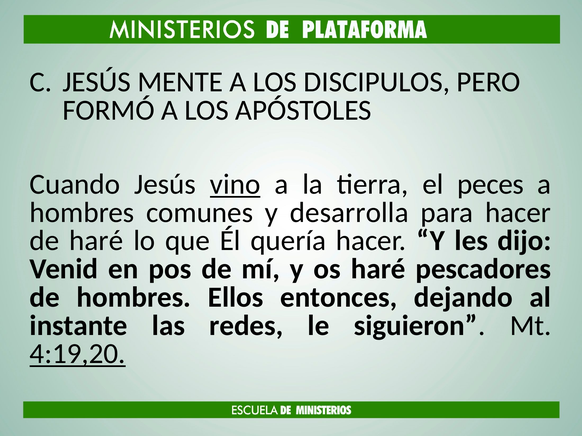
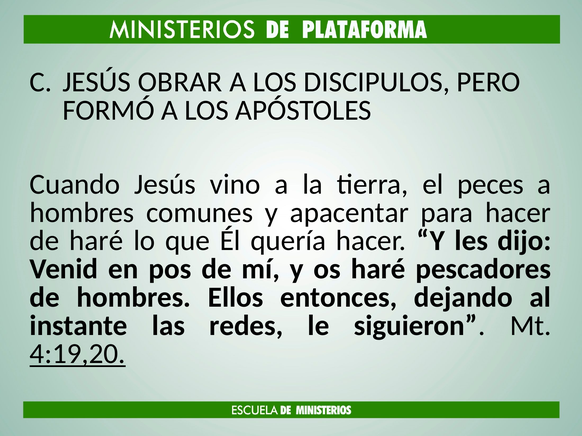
MENTE: MENTE -> OBRAR
vino underline: present -> none
desarrolla: desarrolla -> apacentar
